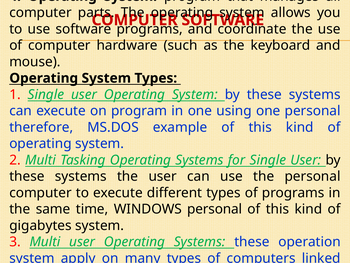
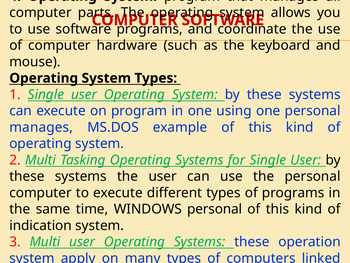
therefore at (41, 127): therefore -> manages
gigabytes: gigabytes -> indication
